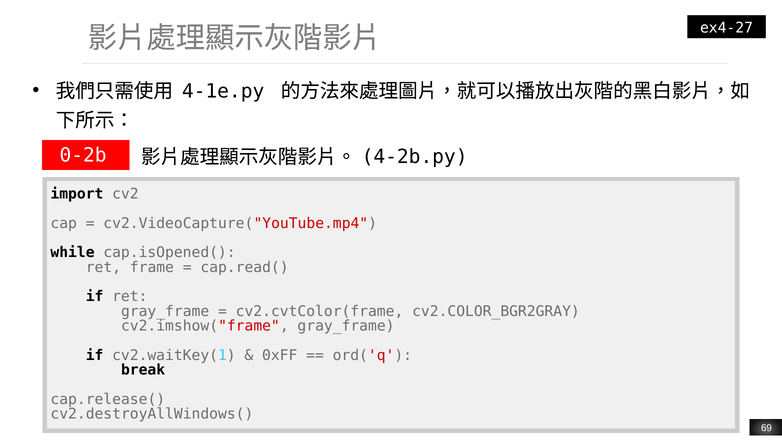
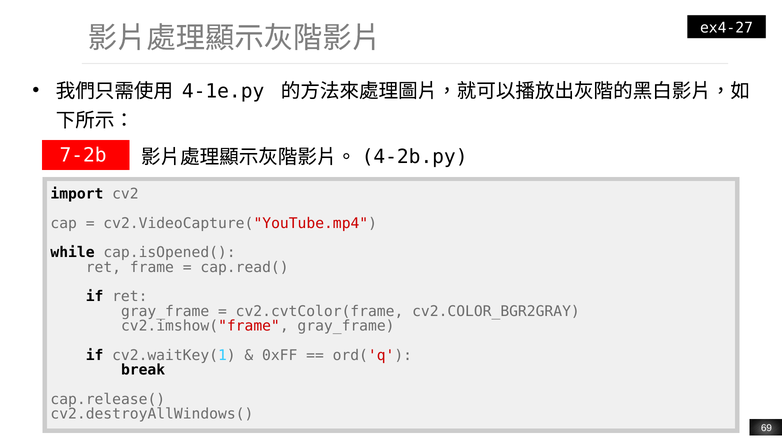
0-2b: 0-2b -> 7-2b
